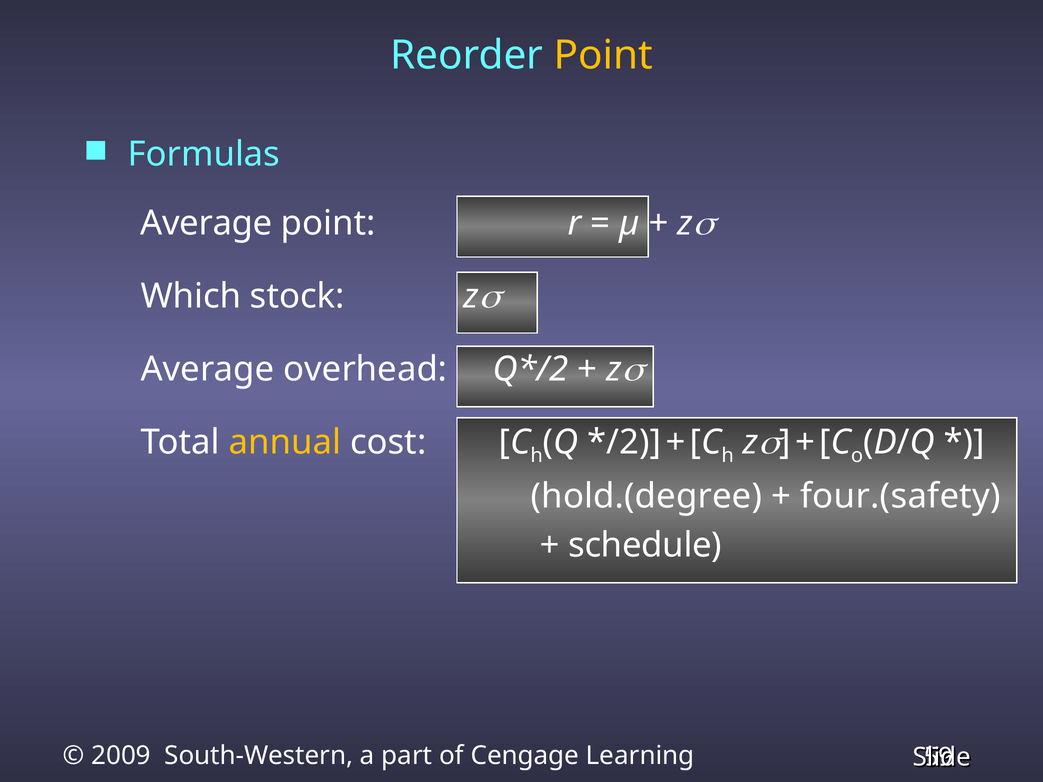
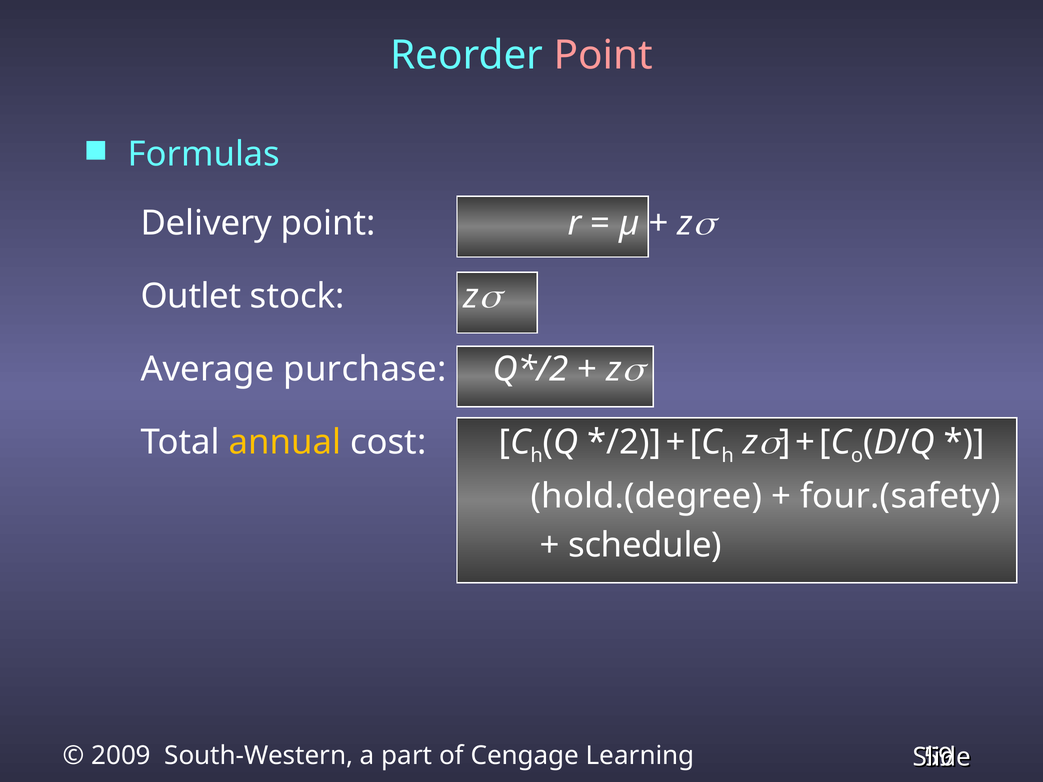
Point at (603, 55) colour: yellow -> pink
Average at (206, 223): Average -> Delivery
Which: Which -> Outlet
overhead: overhead -> purchase
